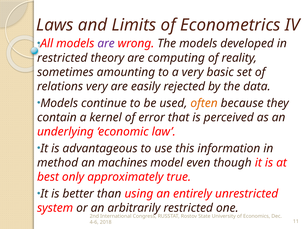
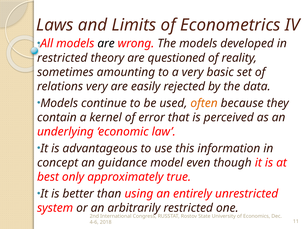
are at (106, 44) colour: purple -> black
computing: computing -> questioned
method: method -> concept
machines: machines -> guidance
